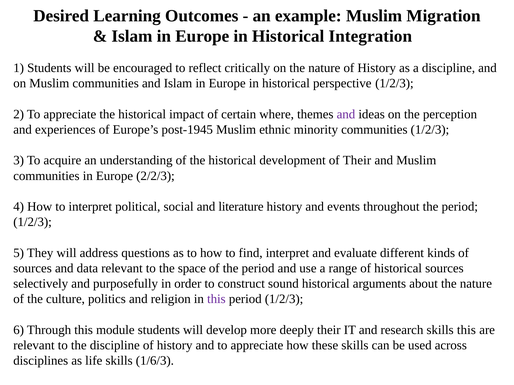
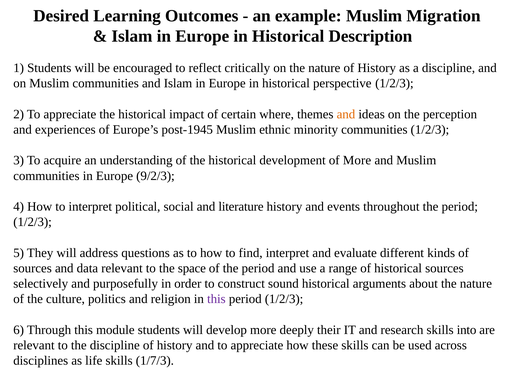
Integration: Integration -> Description
and at (346, 114) colour: purple -> orange
of Their: Their -> More
2/2/3: 2/2/3 -> 9/2/3
skills this: this -> into
1/6/3: 1/6/3 -> 1/7/3
